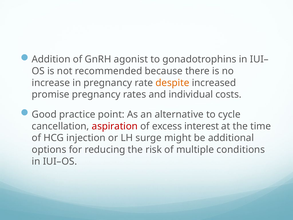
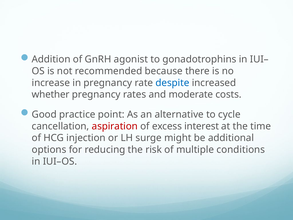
despite colour: orange -> blue
promise: promise -> whether
individual: individual -> moderate
